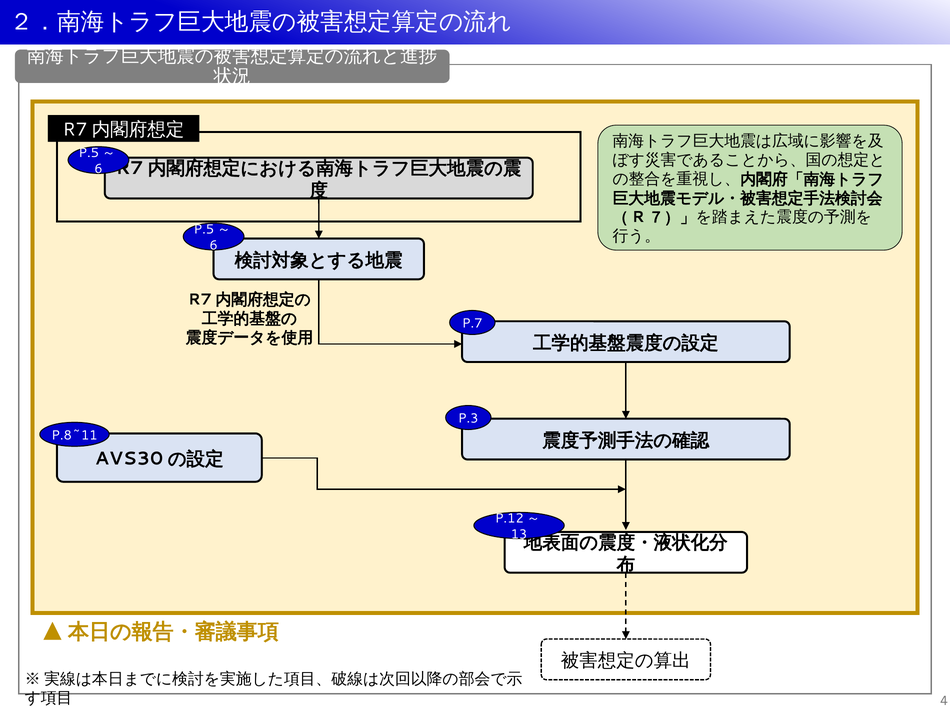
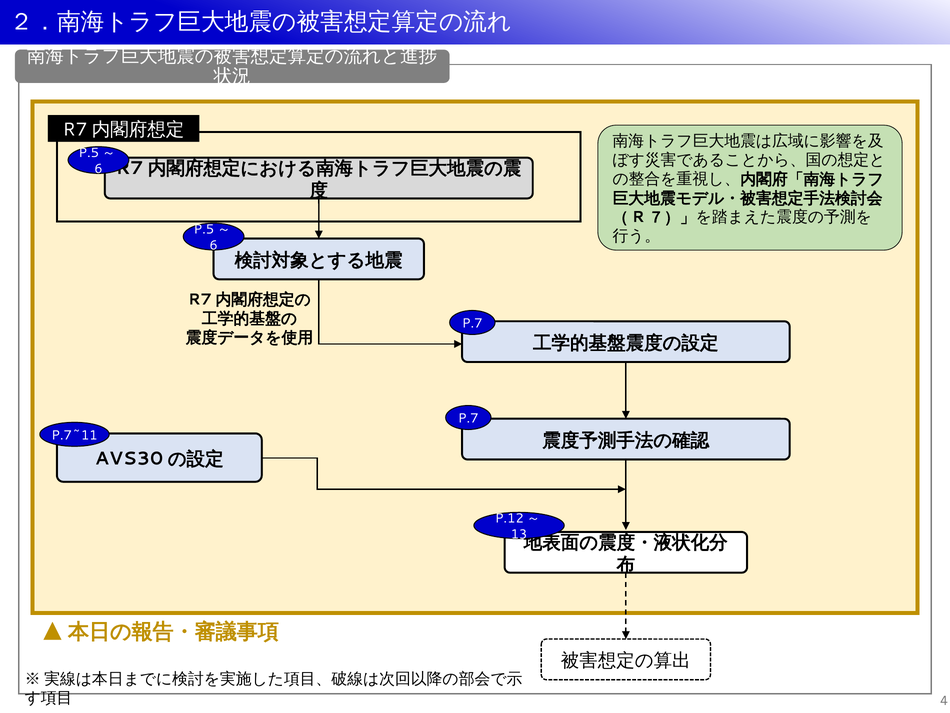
P.3 at (468, 418): P.3 -> P.7
P.8~11: P.8~11 -> P.7~11
